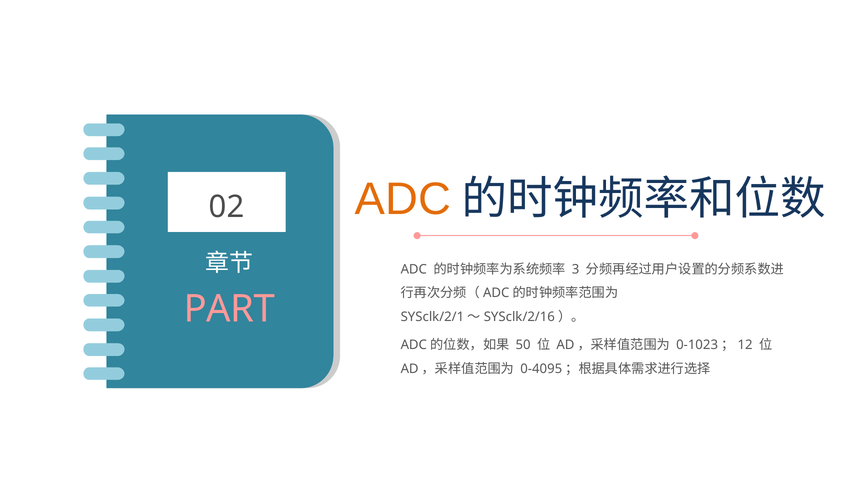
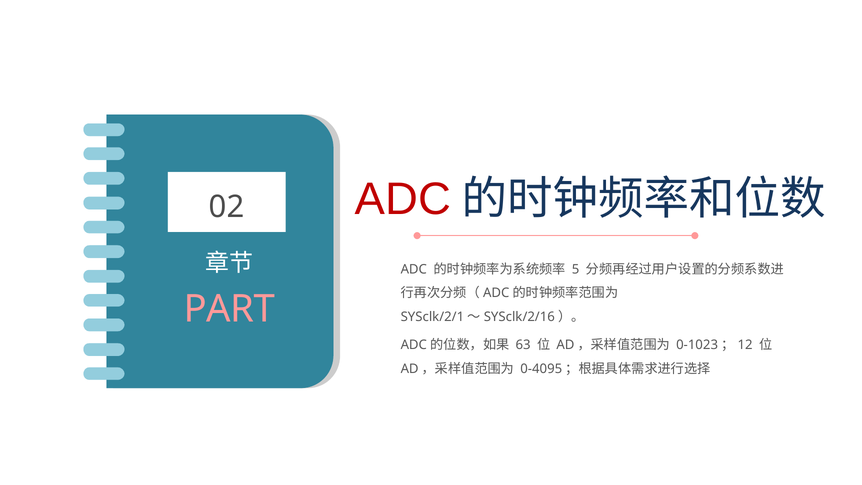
ADC at (403, 199) colour: orange -> red
3: 3 -> 5
50: 50 -> 63
